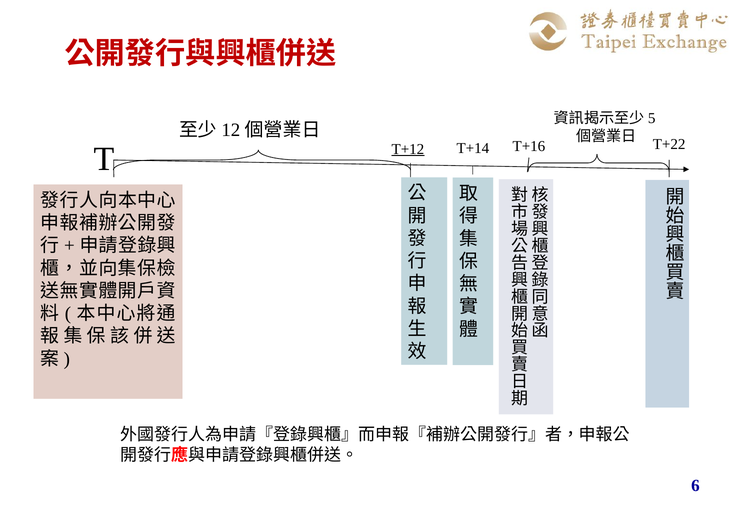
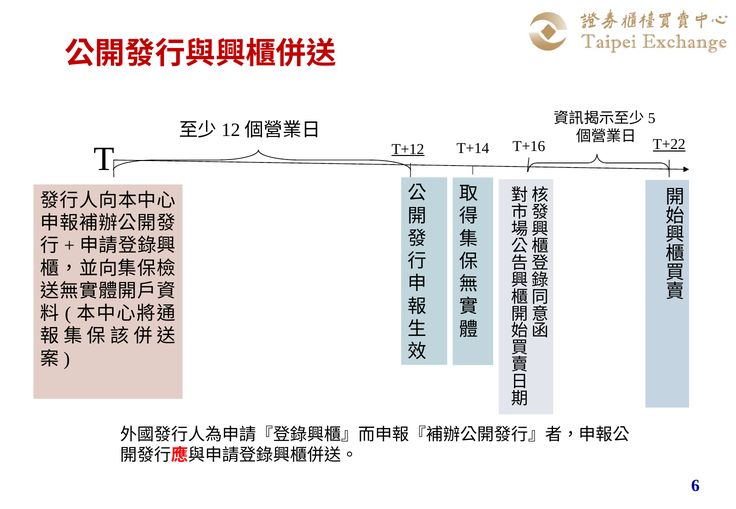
T+22 underline: none -> present
